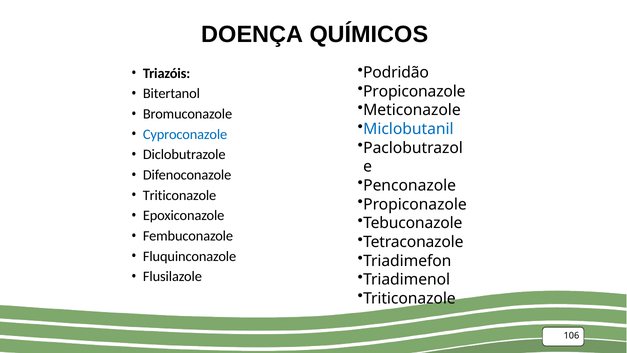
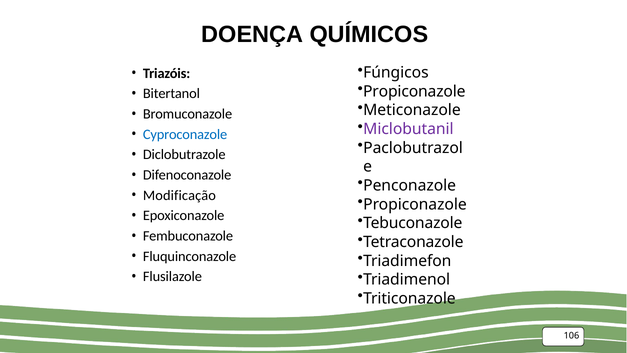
Podridão: Podridão -> Fúngicos
Miclobutanil colour: blue -> purple
Triticonazole at (180, 195): Triticonazole -> Modificação
